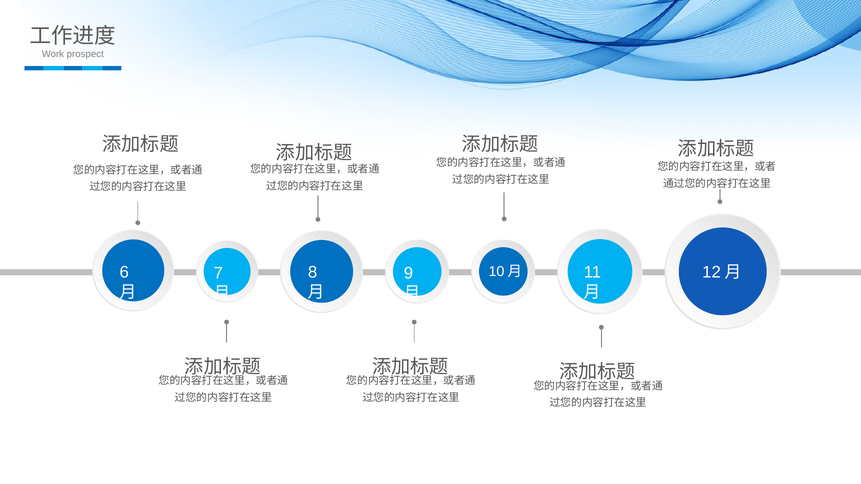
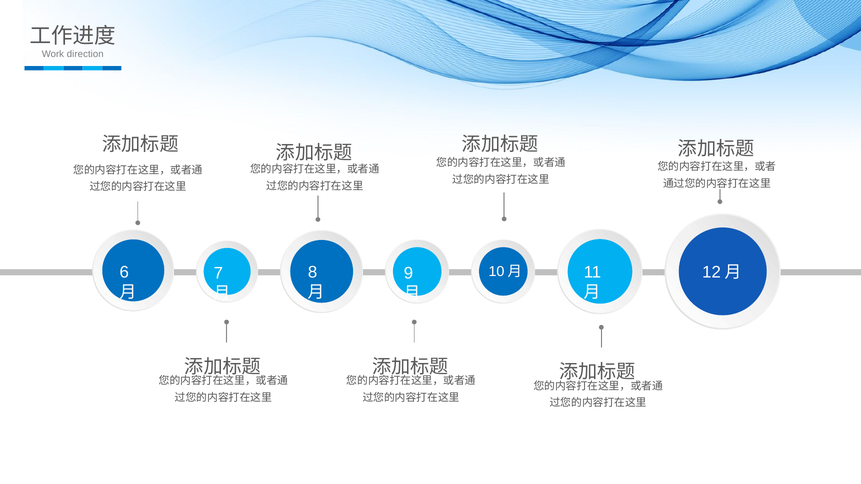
prospect: prospect -> direction
